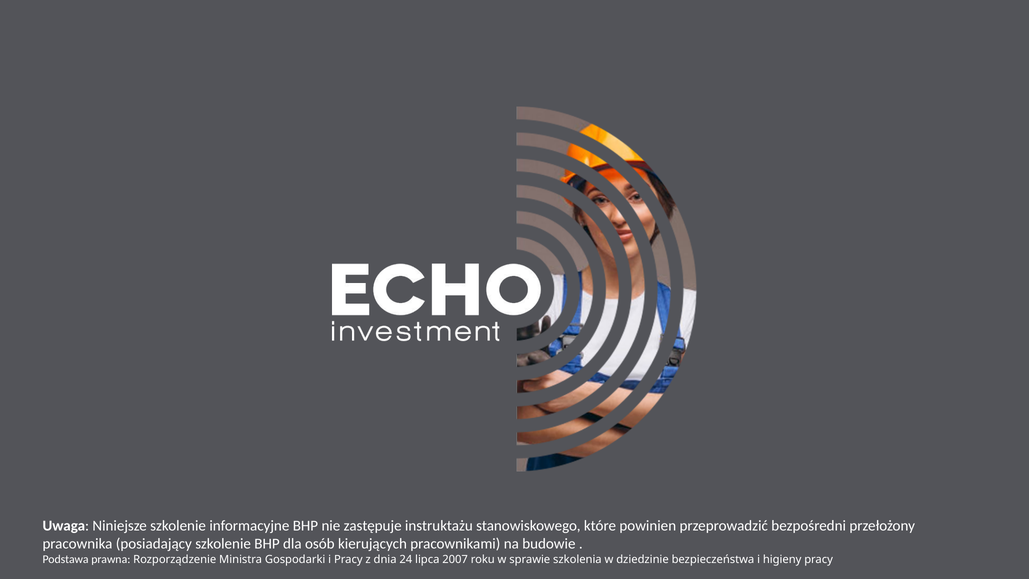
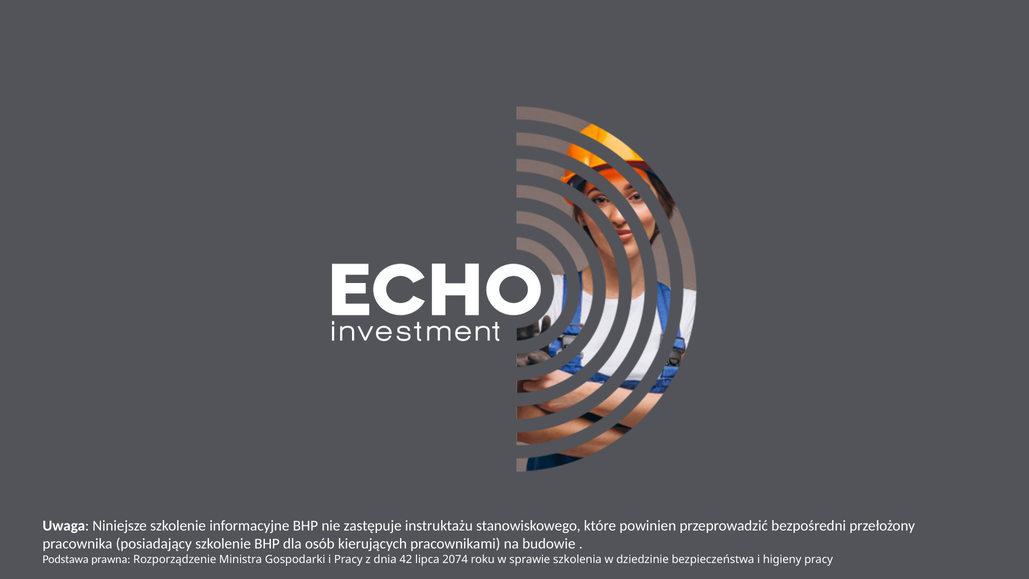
24: 24 -> 42
2007: 2007 -> 2074
